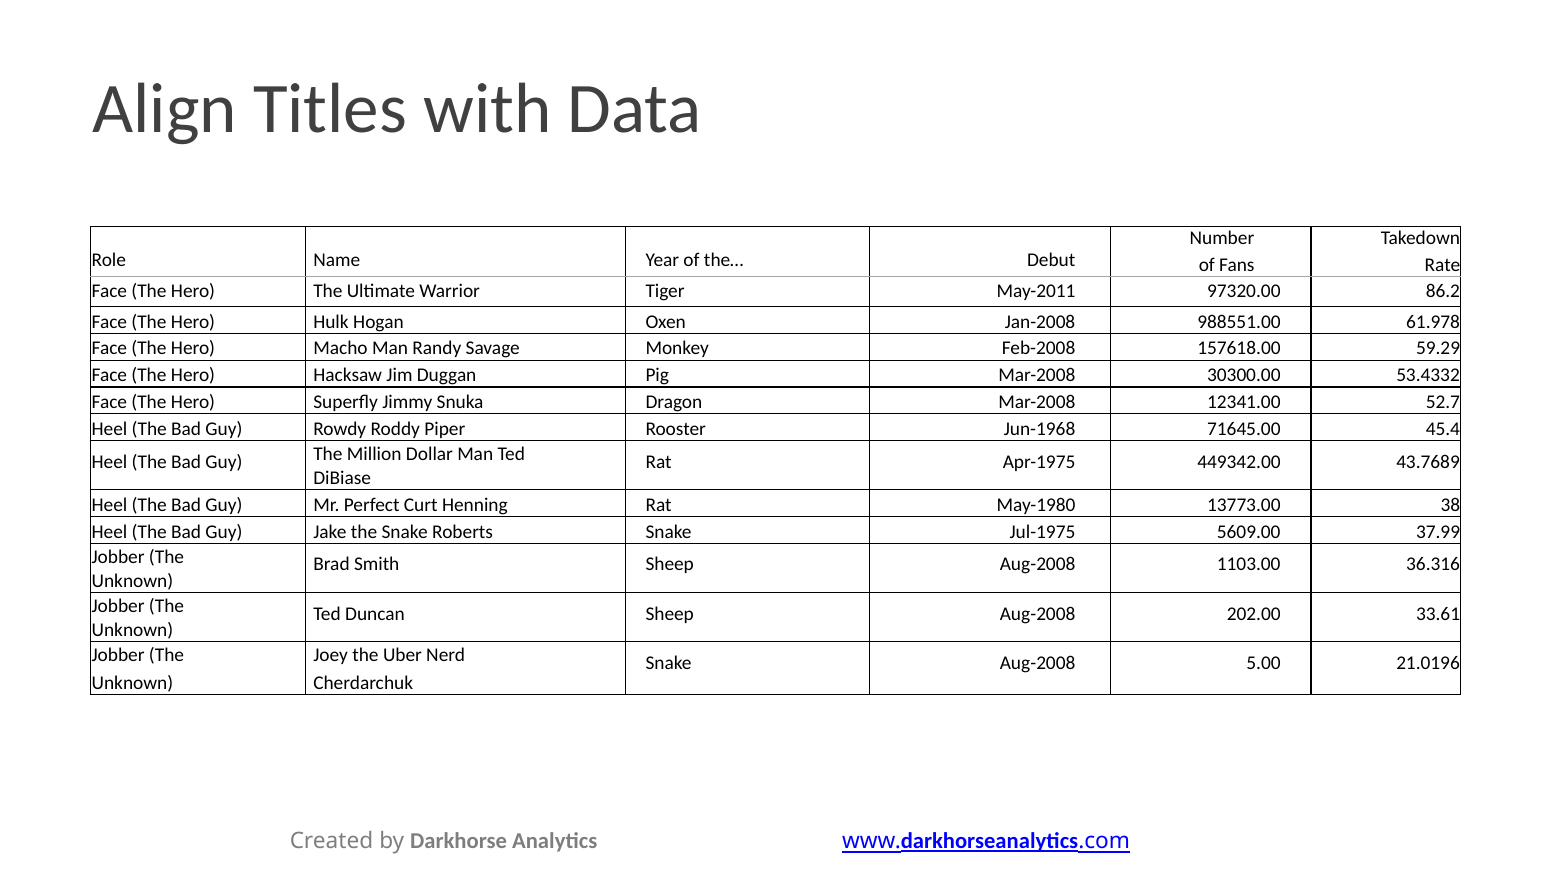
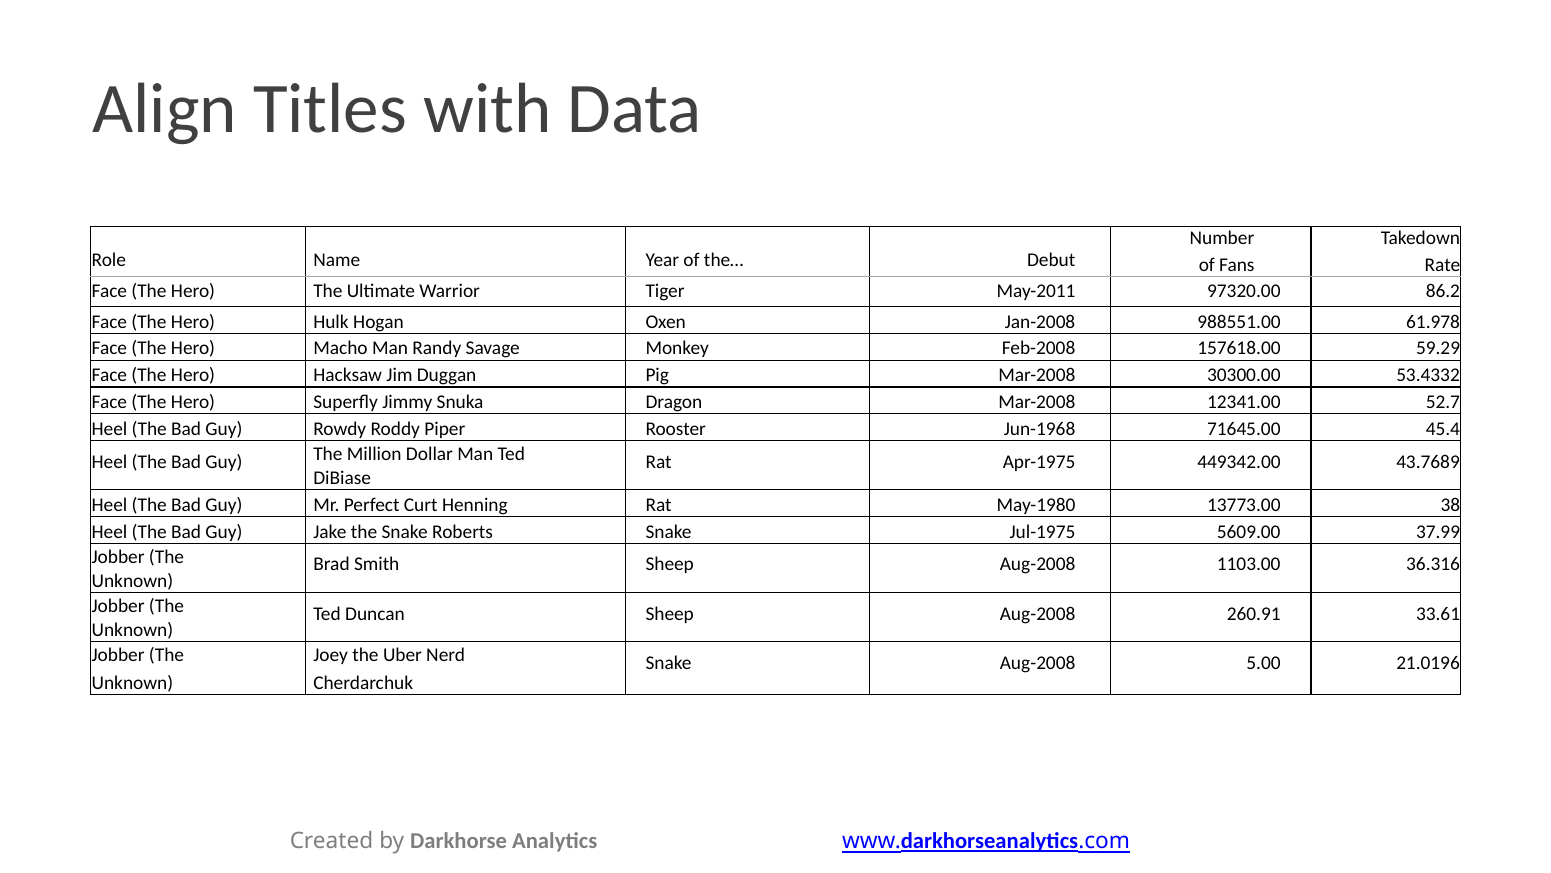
202.00: 202.00 -> 260.91
